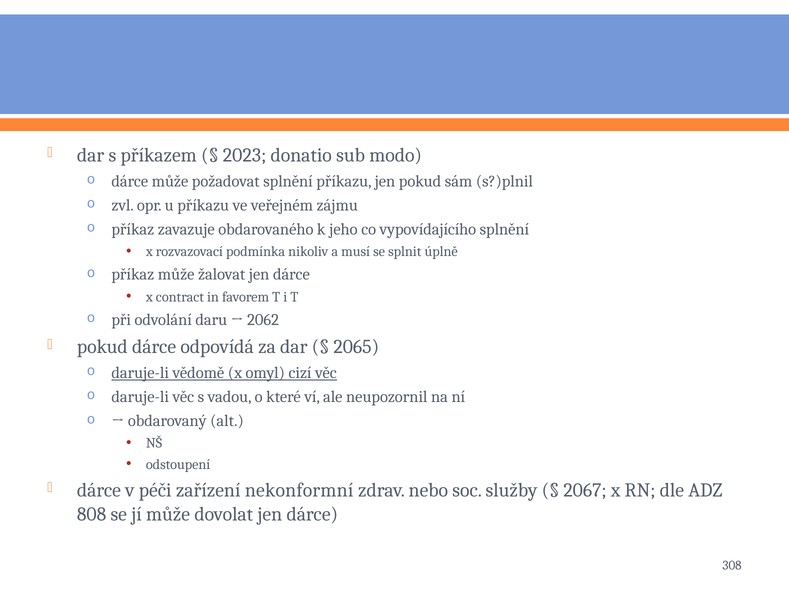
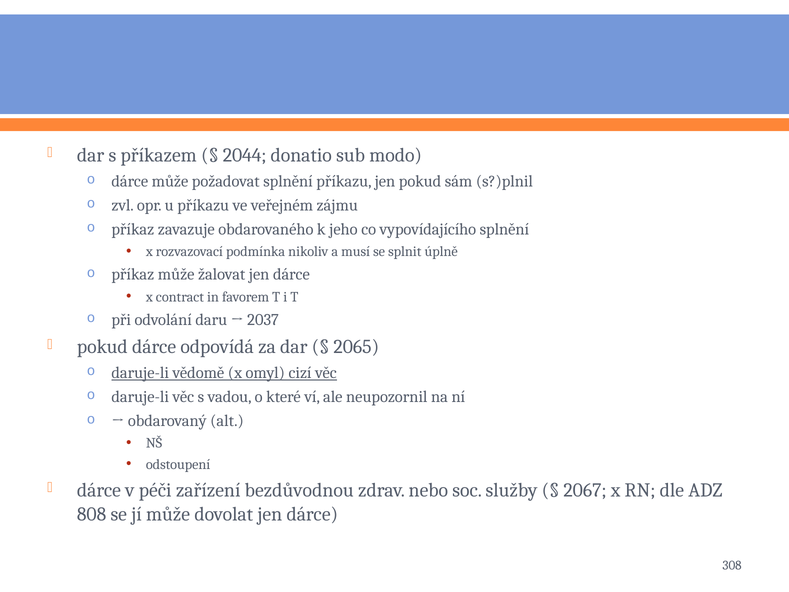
2023: 2023 -> 2044
2062: 2062 -> 2037
nekonformní: nekonformní -> bezdůvodnou
